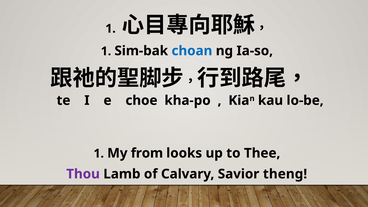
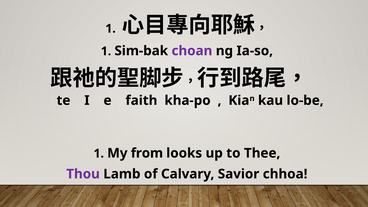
choan colour: blue -> purple
choe: choe -> faith
theng: theng -> chhoa
